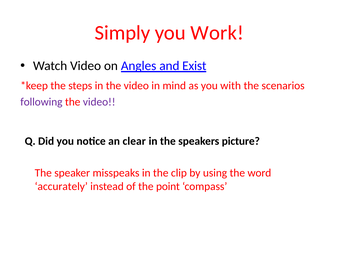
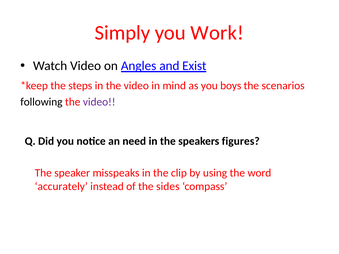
with: with -> boys
following colour: purple -> black
clear: clear -> need
picture: picture -> figures
point: point -> sides
